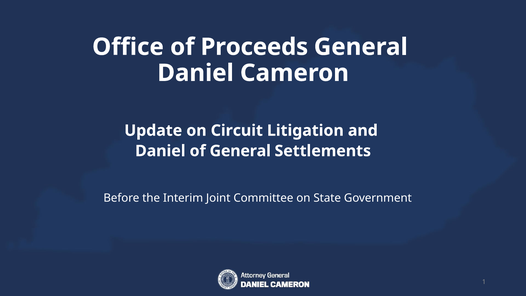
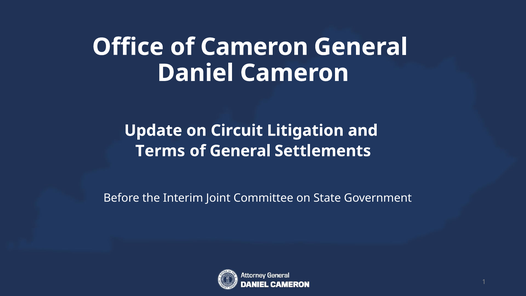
of Proceeds: Proceeds -> Cameron
Daniel at (160, 151): Daniel -> Terms
